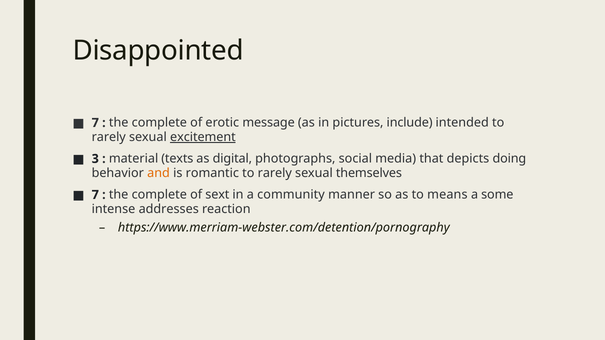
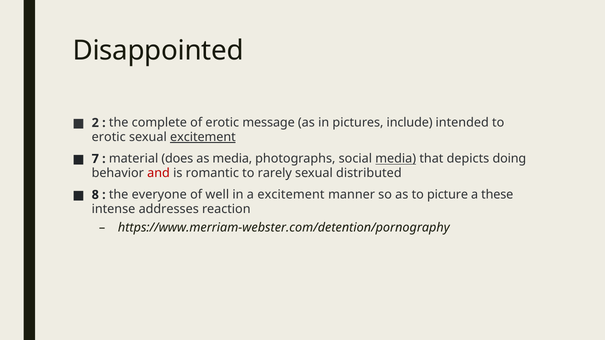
7 at (95, 123): 7 -> 2
rarely at (109, 137): rarely -> erotic
3: 3 -> 7
texts: texts -> does
as digital: digital -> media
media at (396, 159) underline: none -> present
and colour: orange -> red
themselves: themselves -> distributed
7 at (95, 195): 7 -> 8
complete at (159, 195): complete -> everyone
sext: sext -> well
a community: community -> excitement
means: means -> picture
some: some -> these
